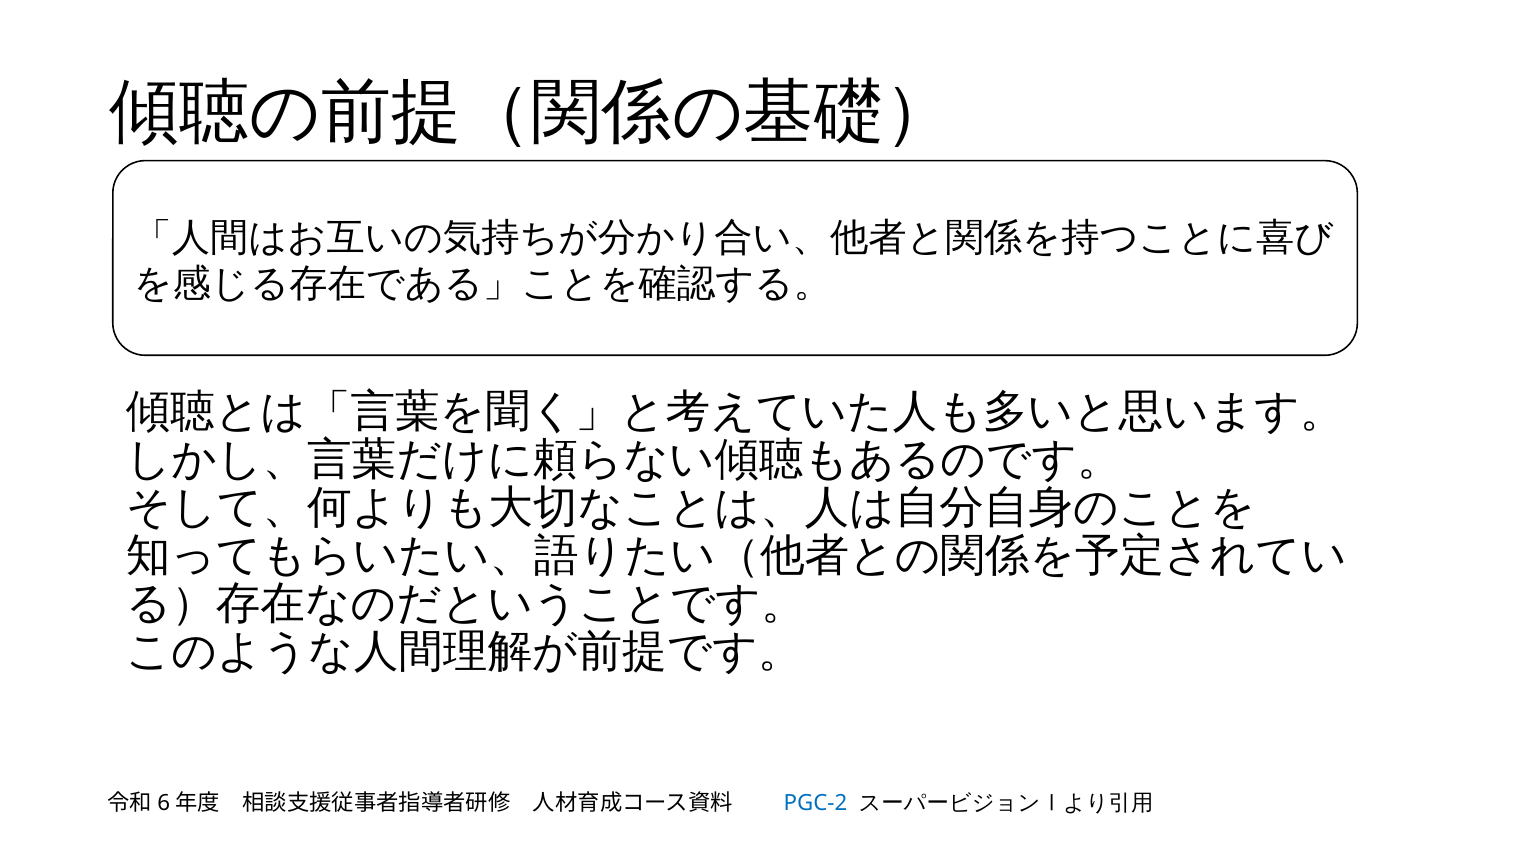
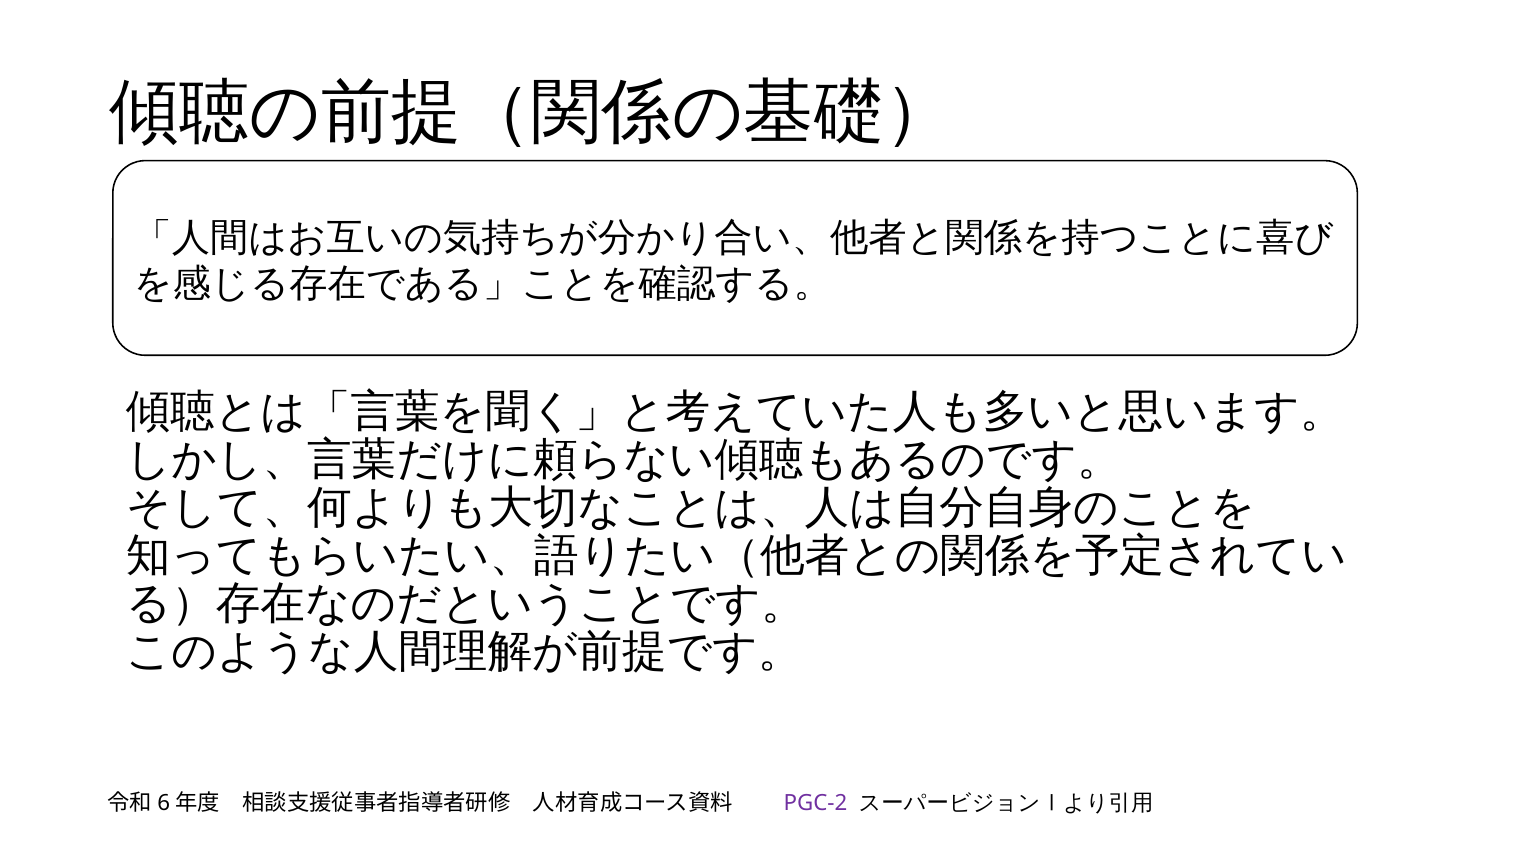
PGC-2 colour: blue -> purple
